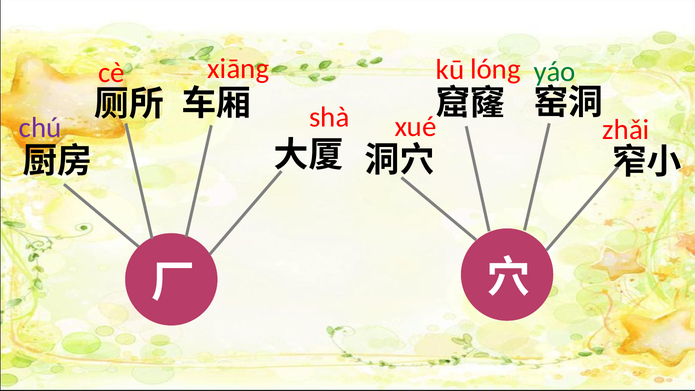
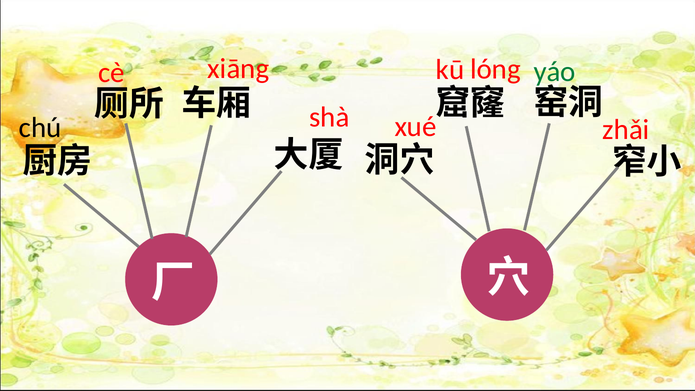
chú colour: purple -> black
